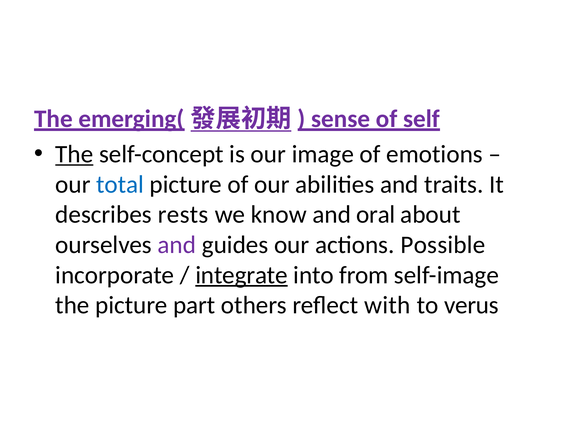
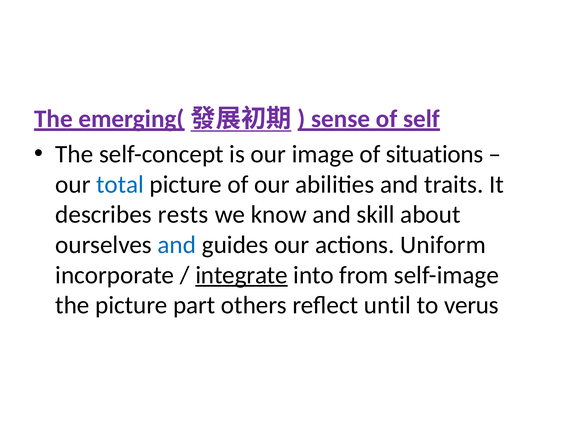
The at (74, 154) underline: present -> none
emotions: emotions -> situations
oral: oral -> skill
and at (177, 245) colour: purple -> blue
Possible: Possible -> Uniform
with: with -> until
